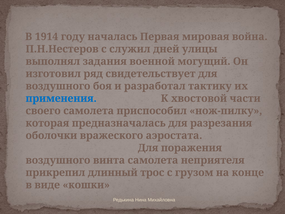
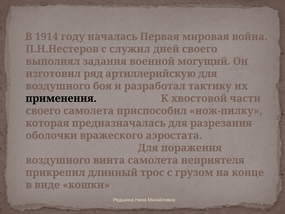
дней улицы: улицы -> своего
свидетельствует: свидетельствует -> артиллерийскую
применения colour: blue -> black
